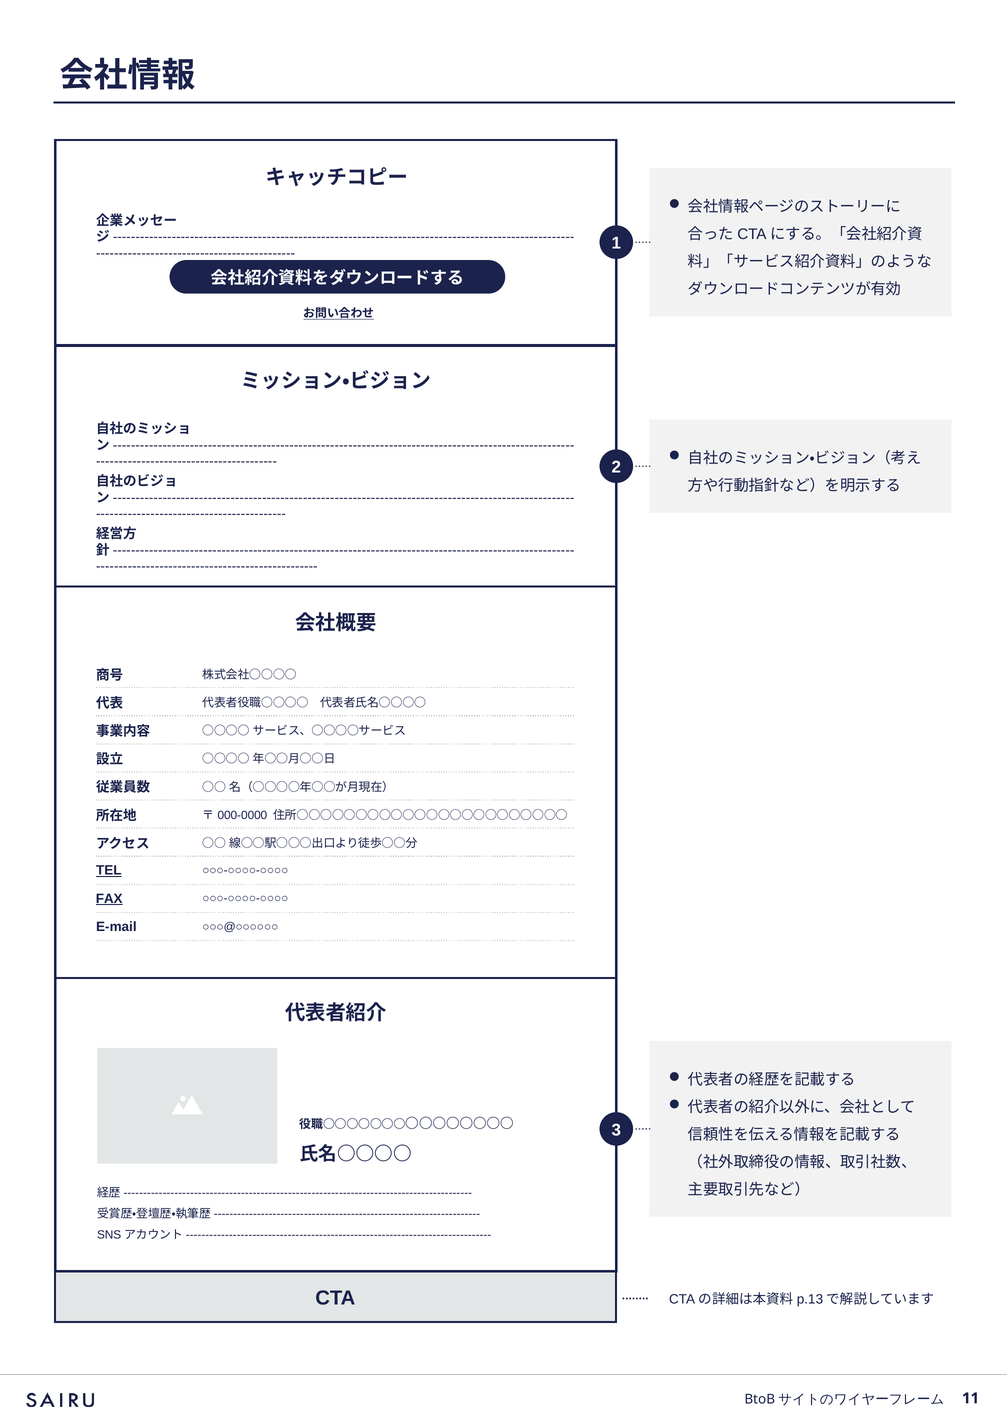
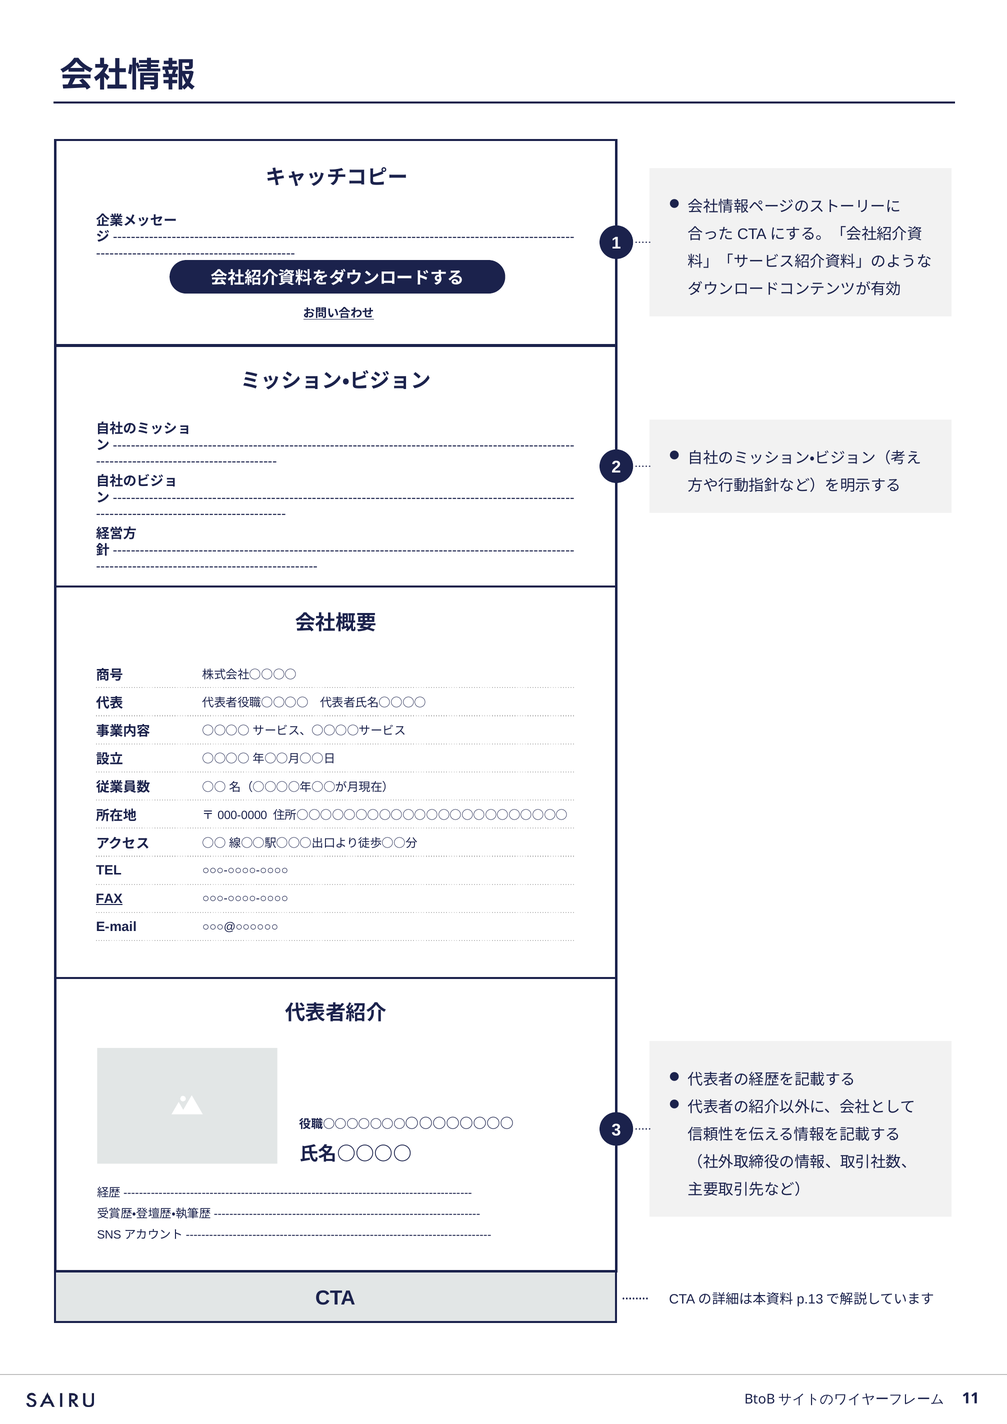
TEL underline: present -> none
